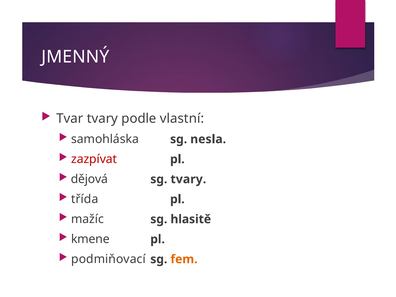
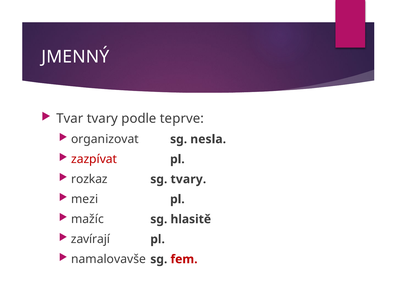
vlastní: vlastní -> teprve
samohláska: samohláska -> organizovat
dějová: dějová -> rozkaz
třída: třída -> mezi
kmene: kmene -> zavírají
podmiňovací: podmiňovací -> namalovavše
fem colour: orange -> red
